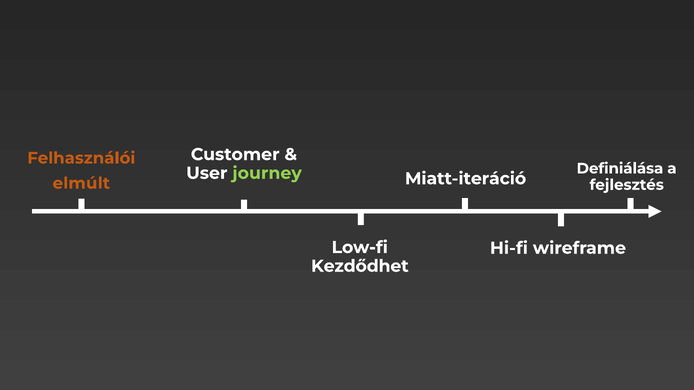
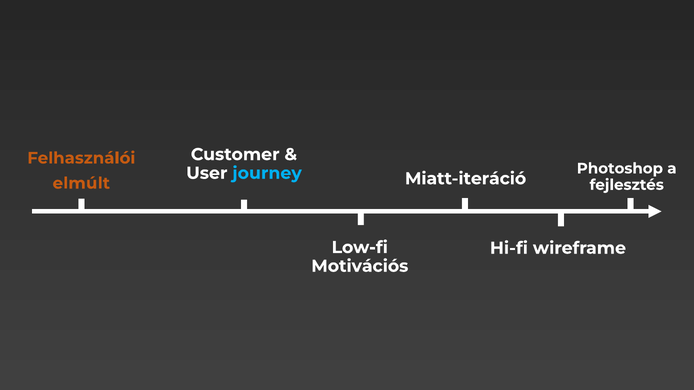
Definiálása: Definiálása -> Photoshop
journey colour: light green -> light blue
Kezdődhet: Kezdődhet -> Motivációs
